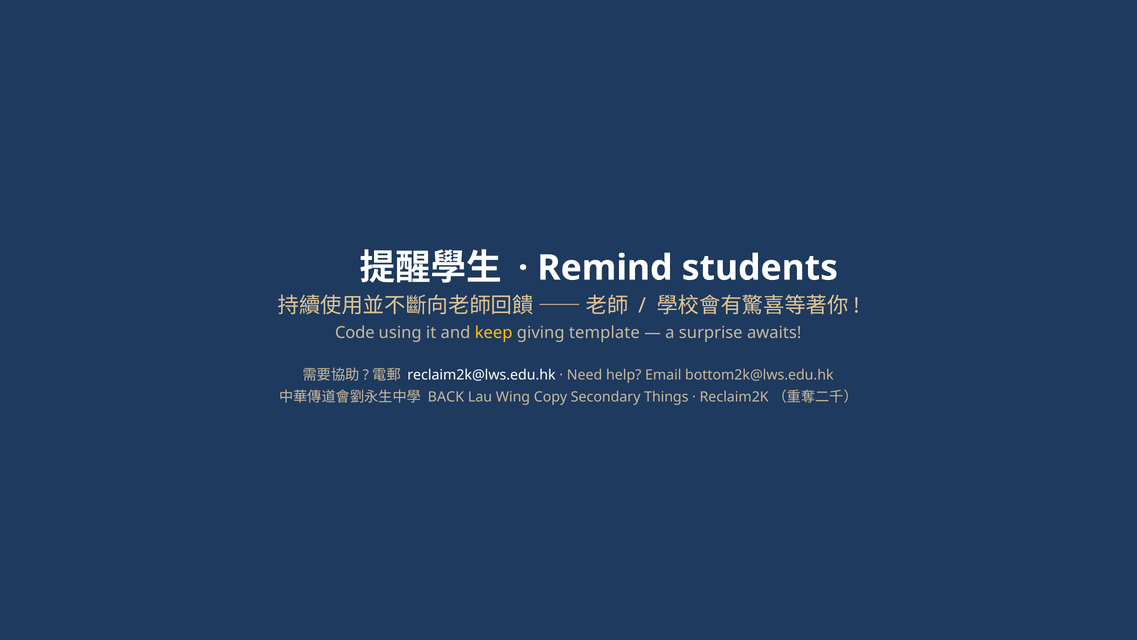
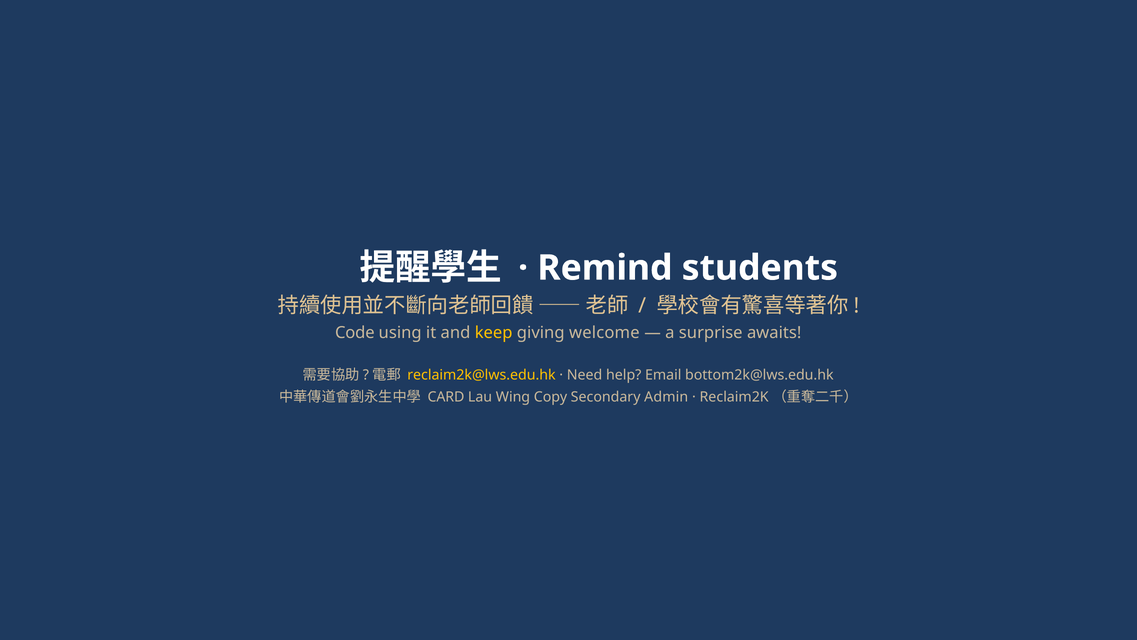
template: template -> welcome
reclaim2k@lws.edu.hk colour: white -> yellow
BACK: BACK -> CARD
Things: Things -> Admin
